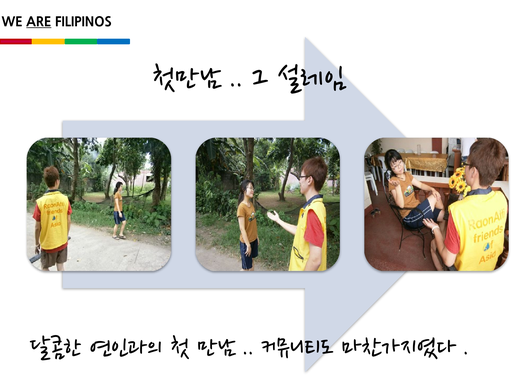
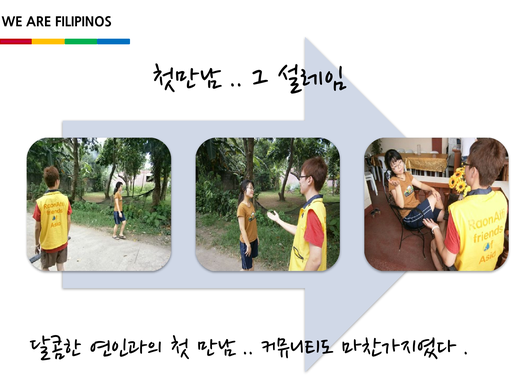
ARE underline: present -> none
